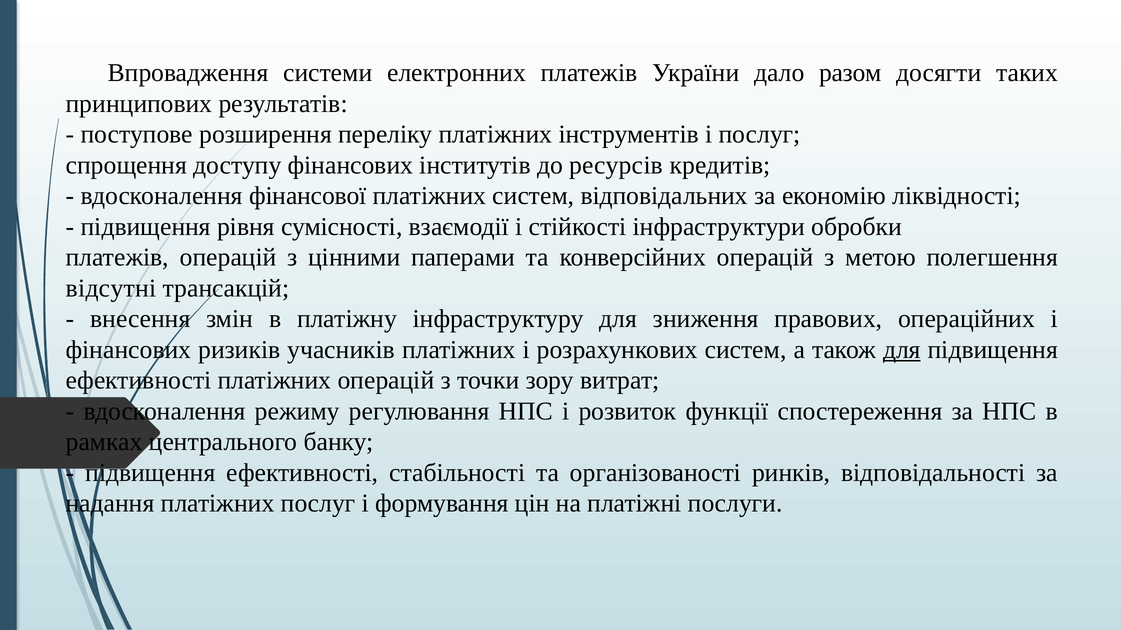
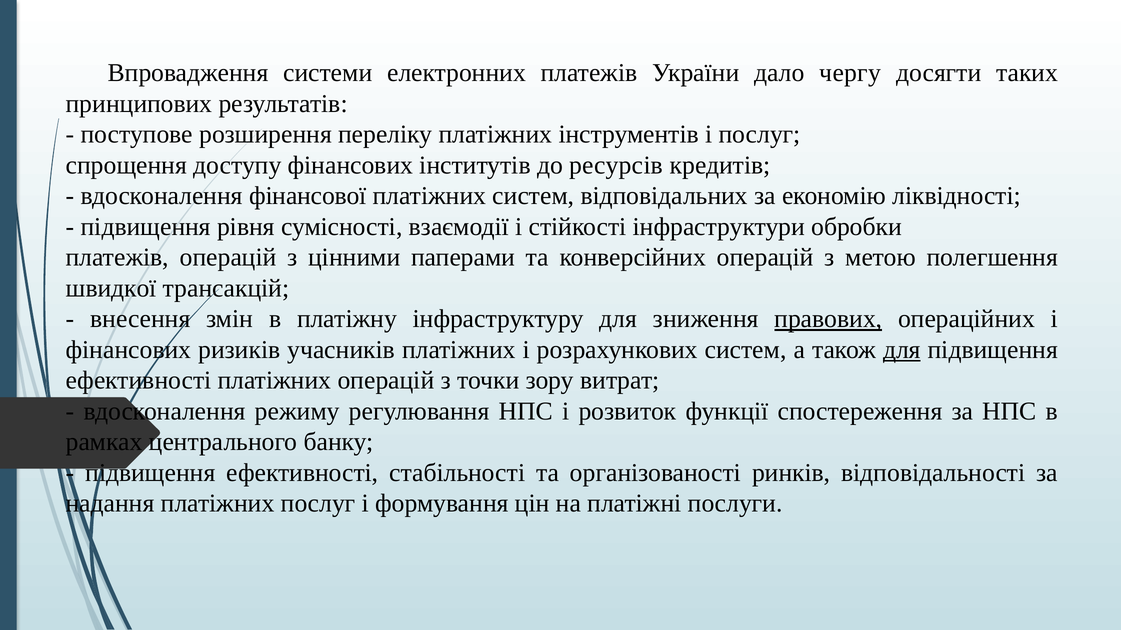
разом: разом -> чергу
відсутні: відсутні -> швидкої
правових underline: none -> present
